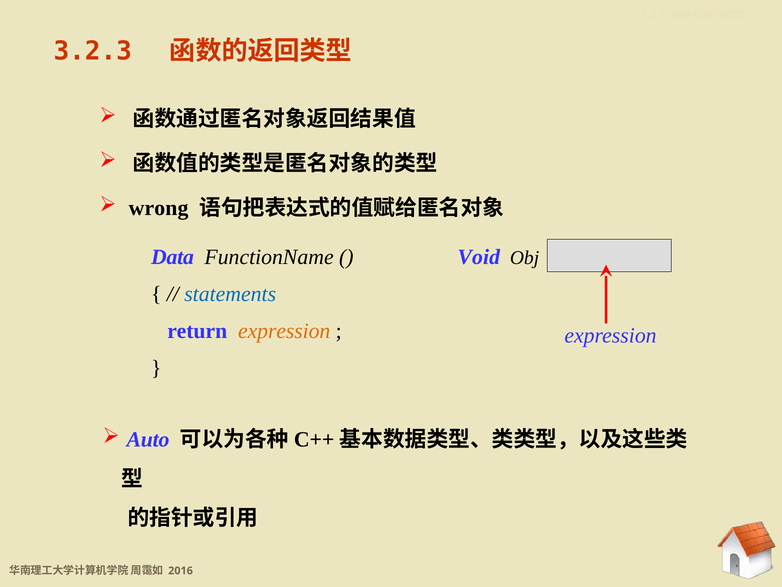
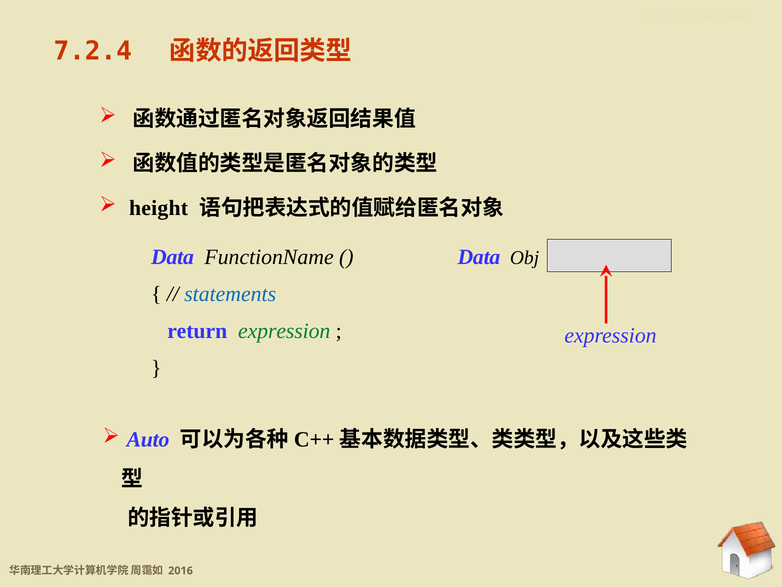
3.2.3: 3.2.3 -> 7.2.4
wrong: wrong -> height
Void at (479, 257): Void -> Data
expression at (284, 331) colour: orange -> green
